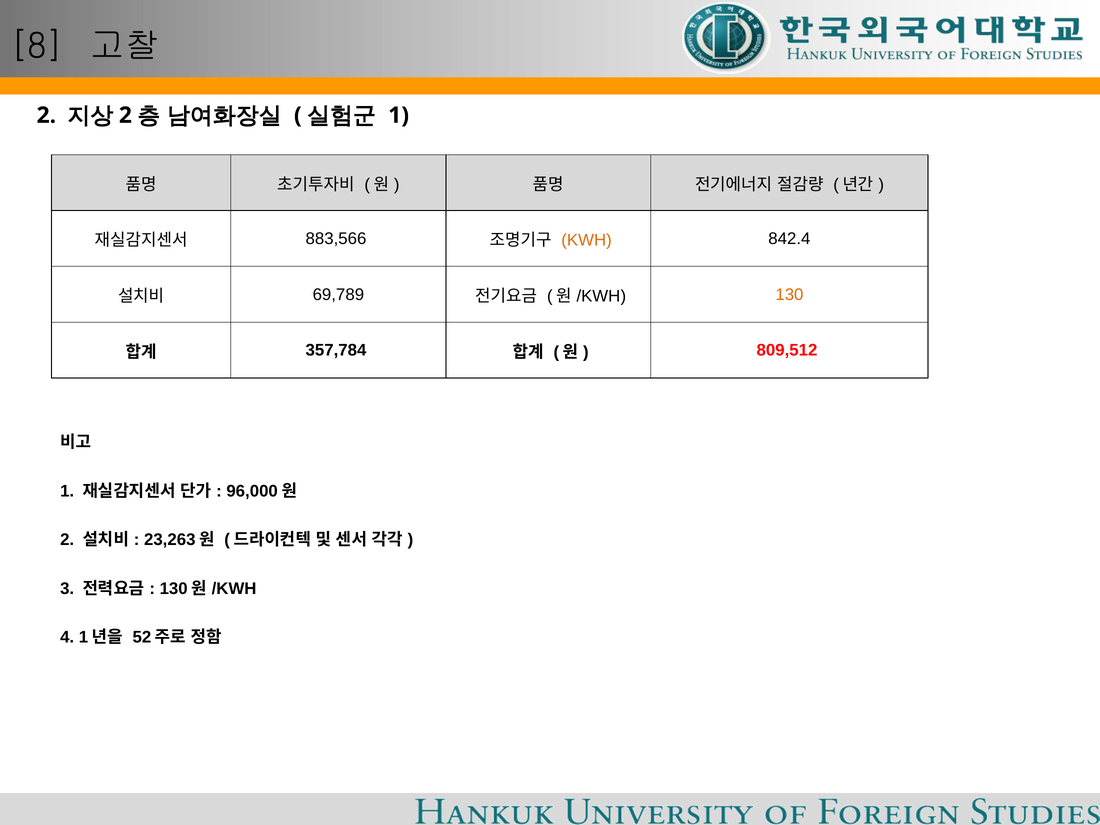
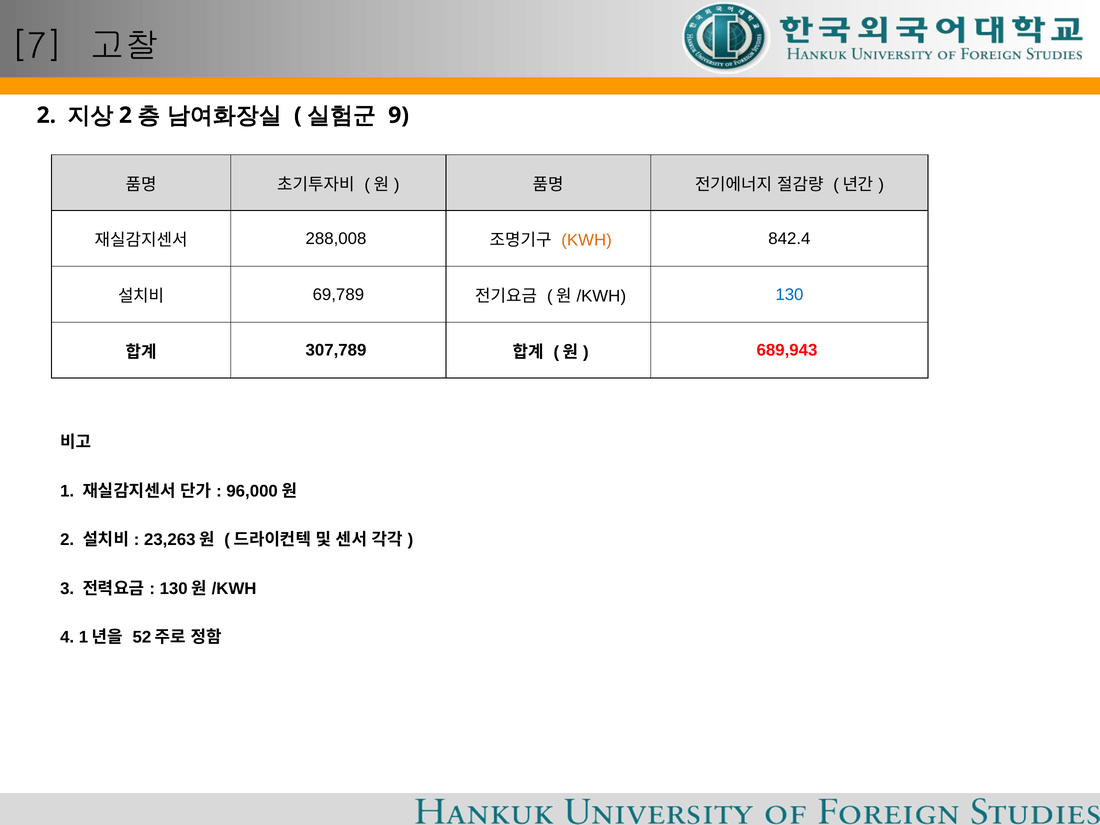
8: 8 -> 7
1 at (399, 115): 1 -> 9
883,566: 883,566 -> 288,008
130 colour: orange -> blue
357,784: 357,784 -> 307,789
809,512: 809,512 -> 689,943
